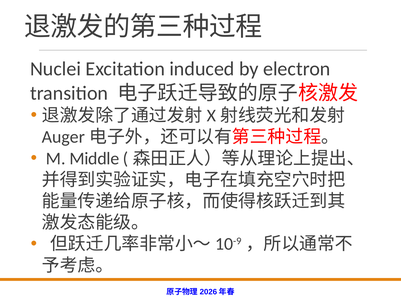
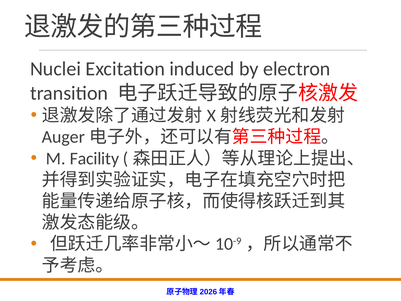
Middle: Middle -> Facility
